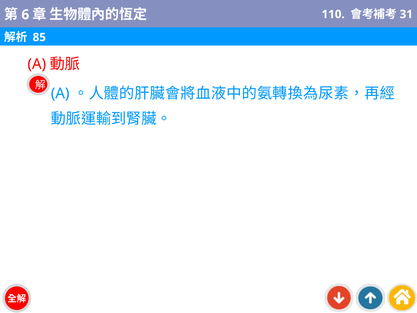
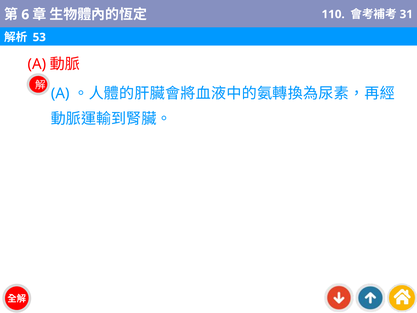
85: 85 -> 53
